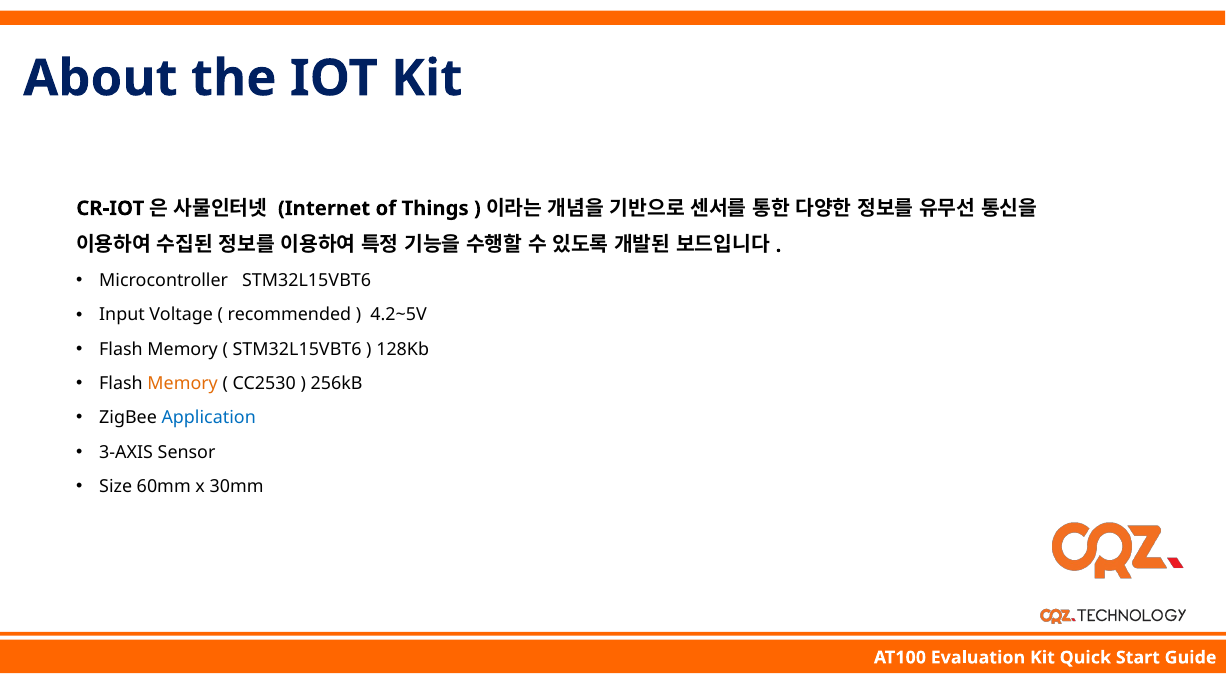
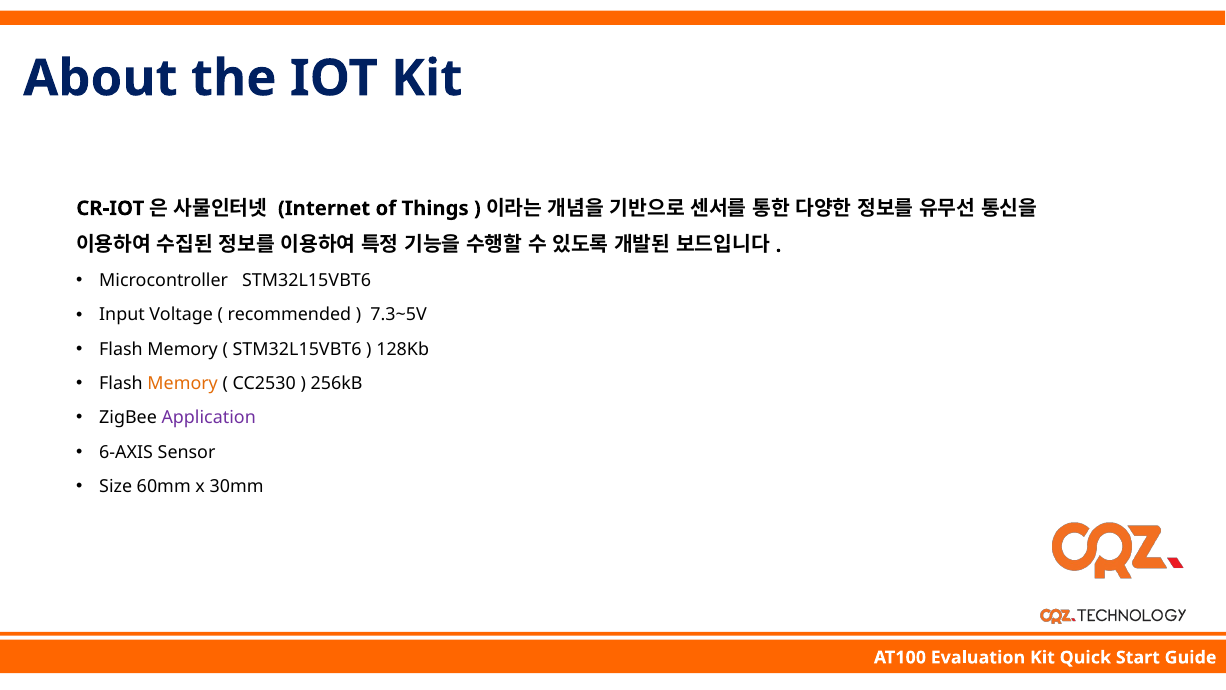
4.2~5V: 4.2~5V -> 7.3~5V
Application colour: blue -> purple
3-AXIS: 3-AXIS -> 6-AXIS
